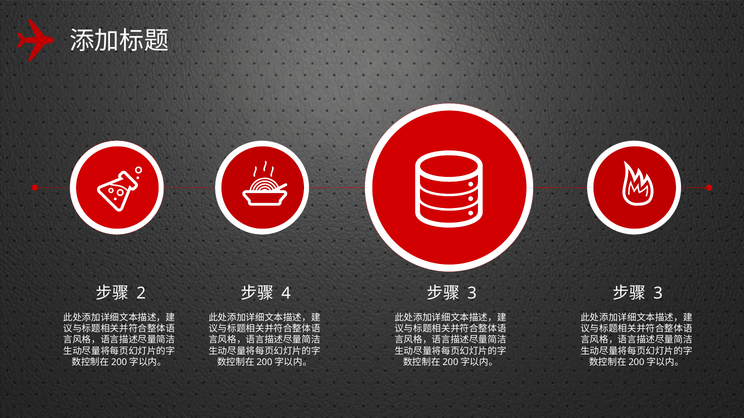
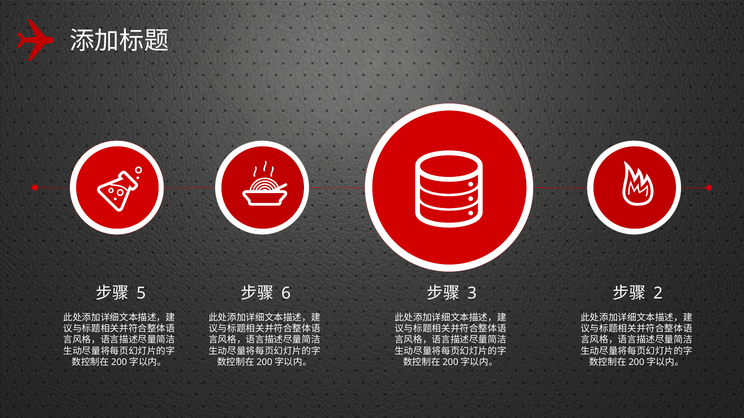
2: 2 -> 5
4: 4 -> 6
3 at (658, 294): 3 -> 2
